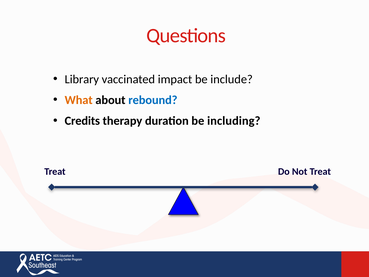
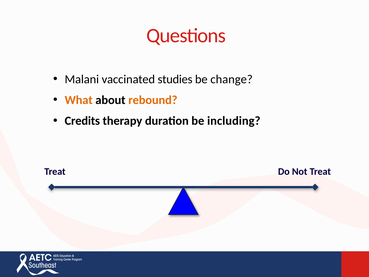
Library: Library -> Malani
impact: impact -> studies
include: include -> change
rebound colour: blue -> orange
